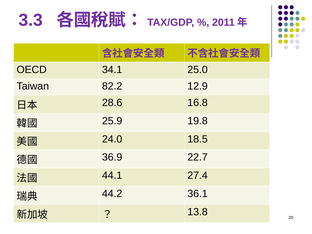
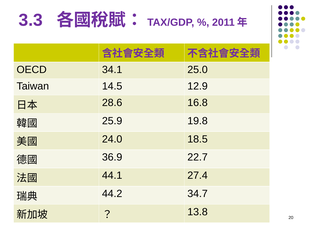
82.2: 82.2 -> 14.5
36.1: 36.1 -> 34.7
